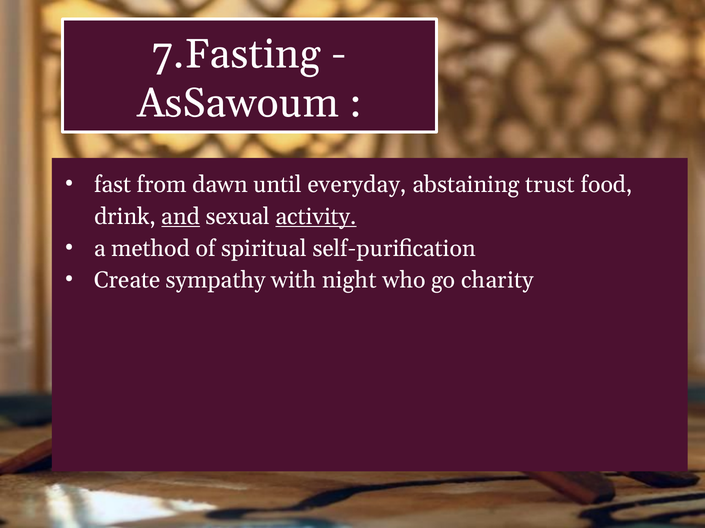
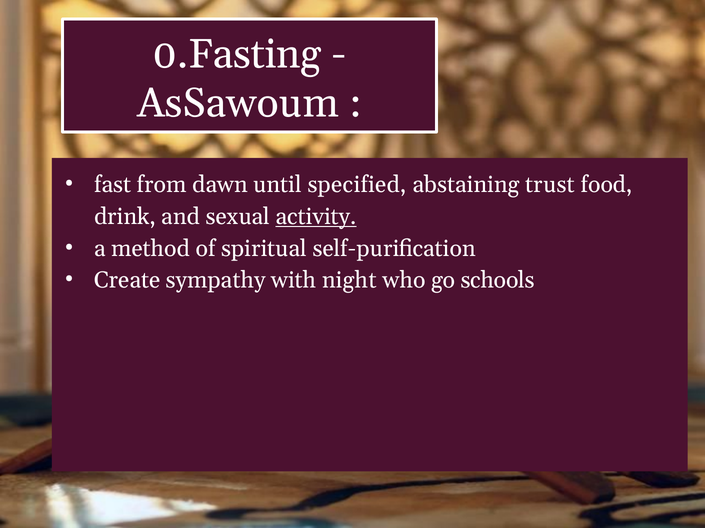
7.Fasting: 7.Fasting -> 0.Fasting
everyday: everyday -> specified
and underline: present -> none
charity: charity -> schools
